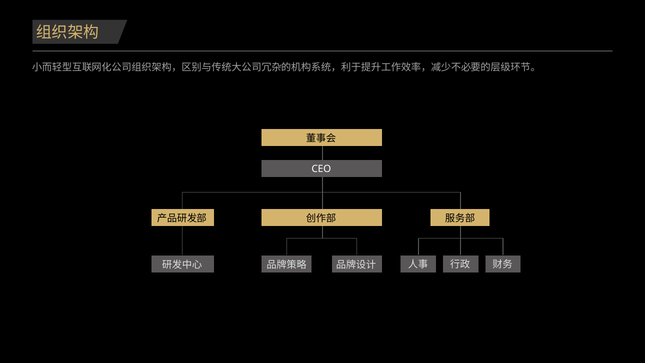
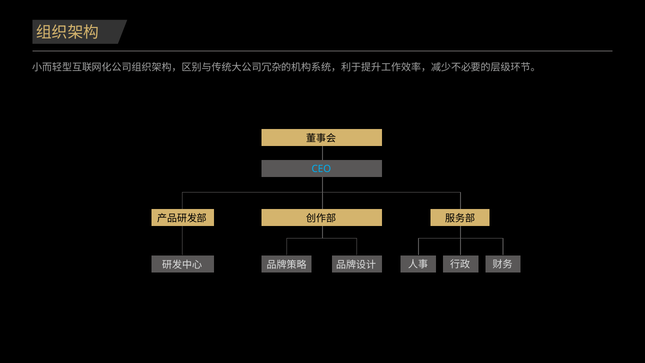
CEO colour: white -> light blue
